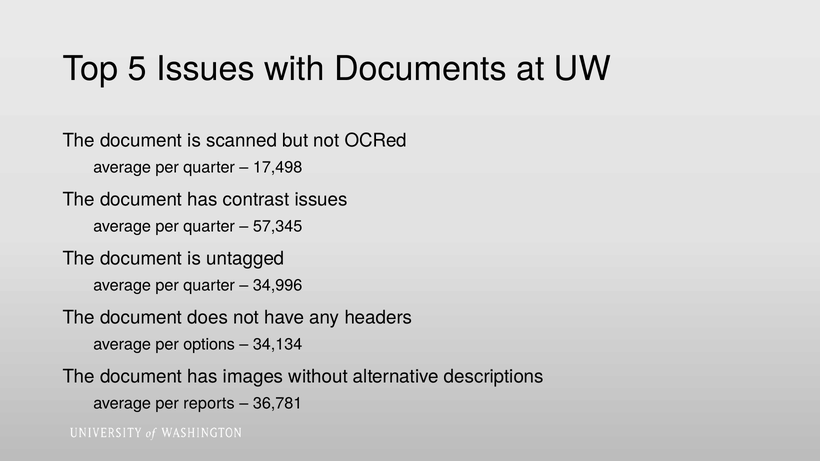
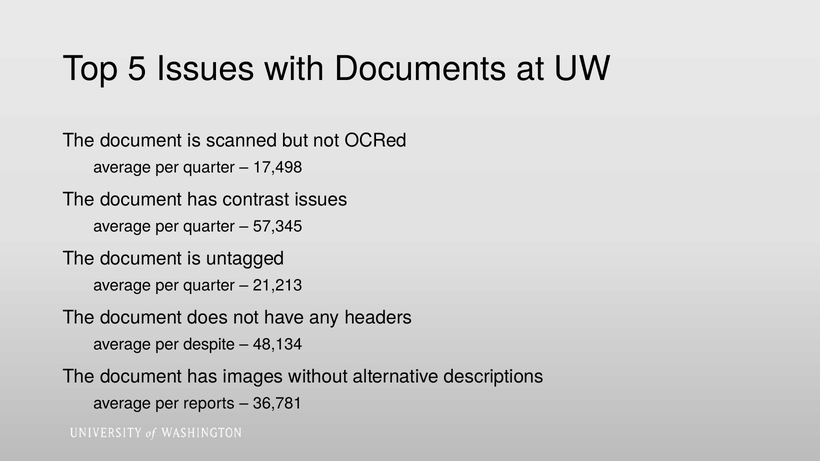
34,996: 34,996 -> 21,213
options: options -> despite
34,134: 34,134 -> 48,134
